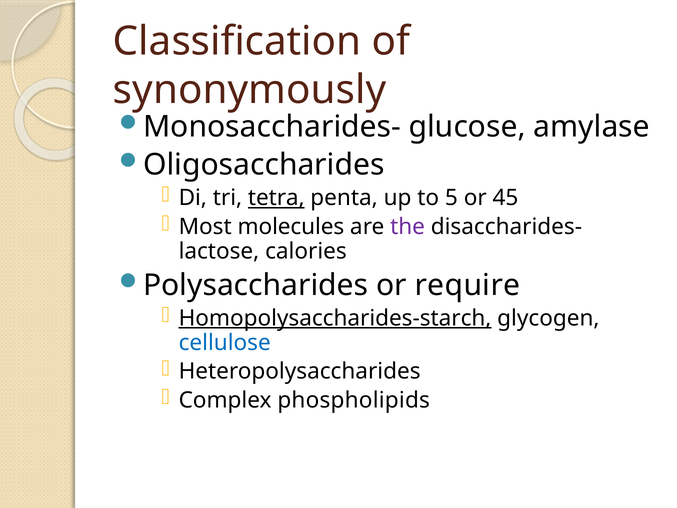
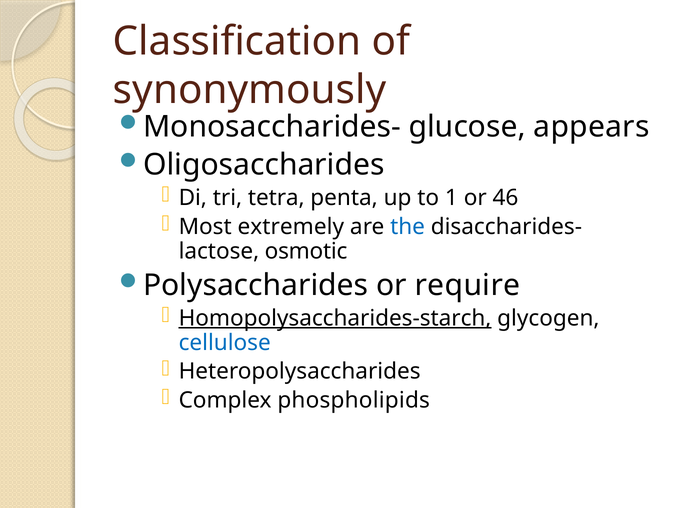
amylase: amylase -> appears
tetra underline: present -> none
5: 5 -> 1
45: 45 -> 46
molecules: molecules -> extremely
the colour: purple -> blue
calories: calories -> osmotic
